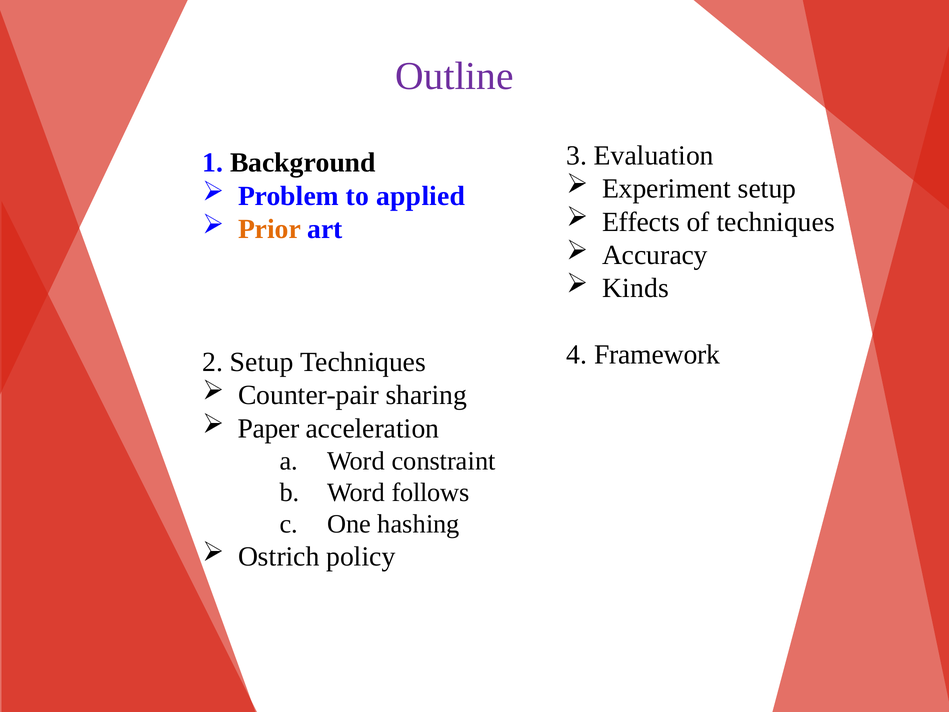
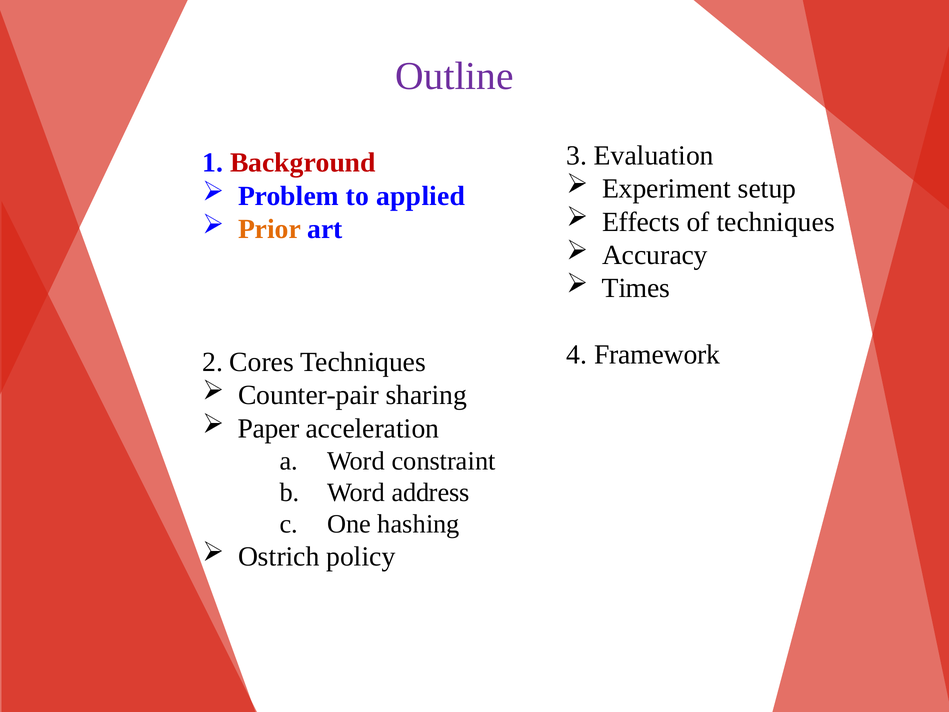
Background colour: black -> red
Kinds: Kinds -> Times
2 Setup: Setup -> Cores
follows: follows -> address
